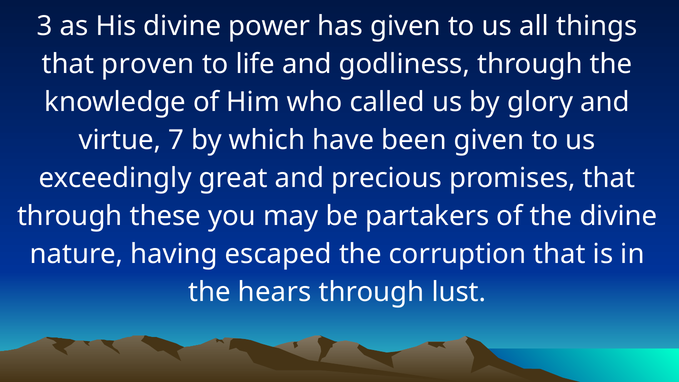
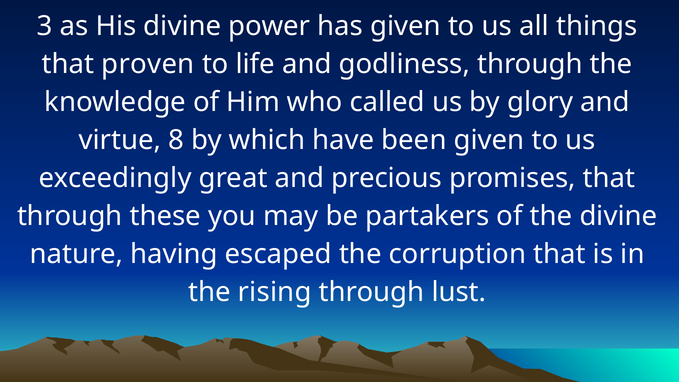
7: 7 -> 8
hears: hears -> rising
